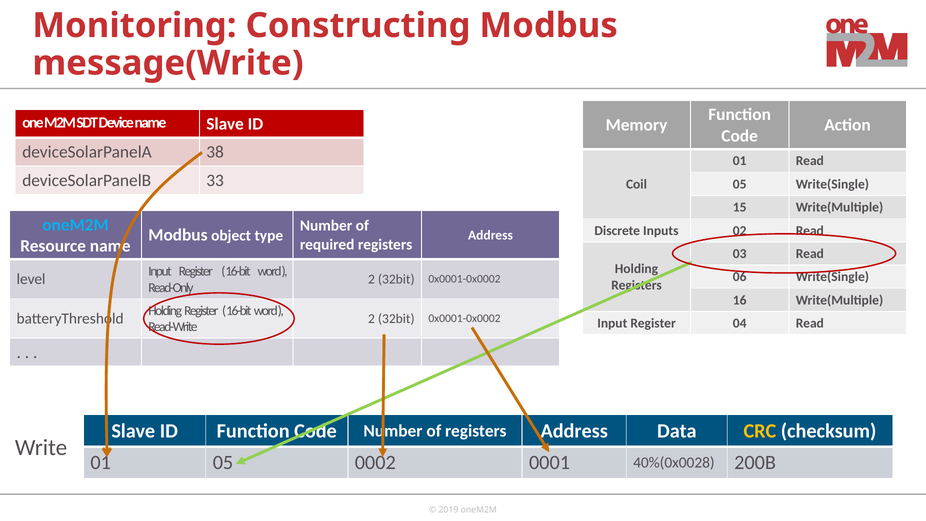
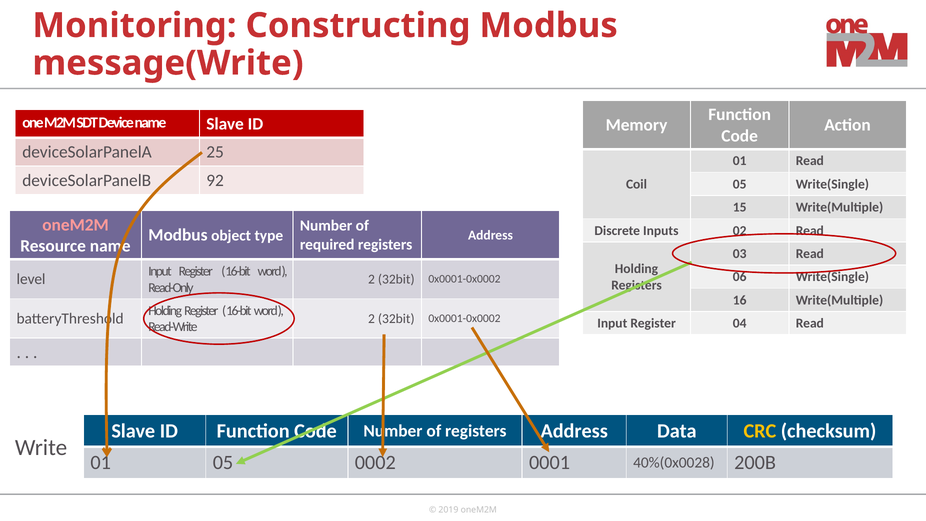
38: 38 -> 25
33: 33 -> 92
oneM2M at (76, 225) colour: light blue -> pink
